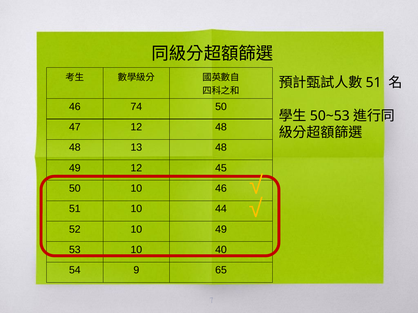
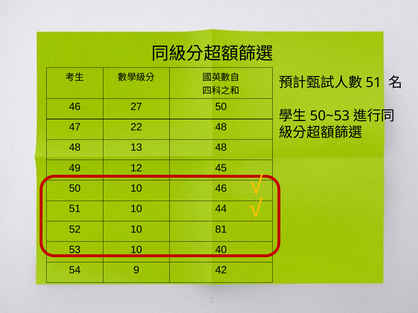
74: 74 -> 27
47 12: 12 -> 22
10 49: 49 -> 81
65: 65 -> 42
